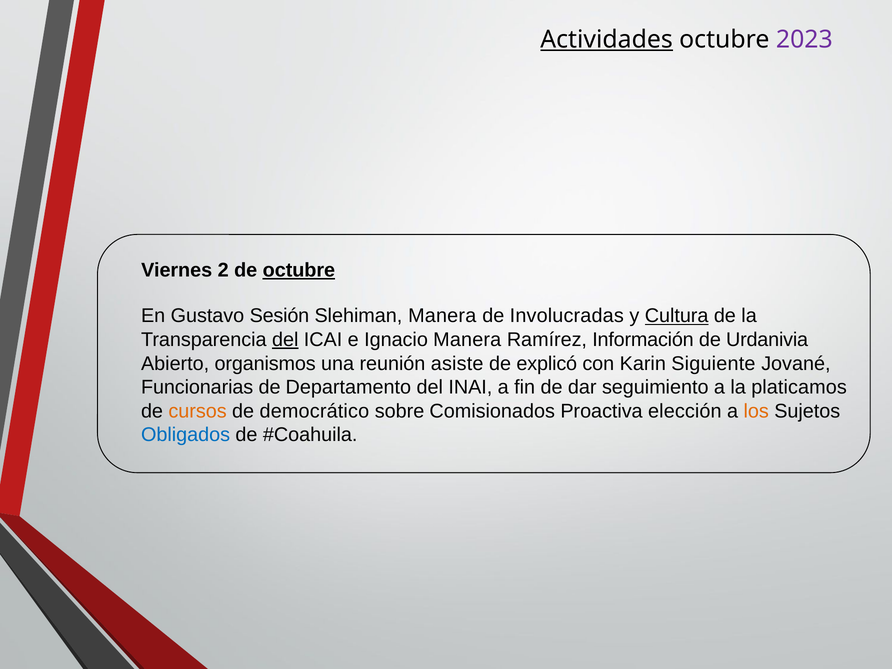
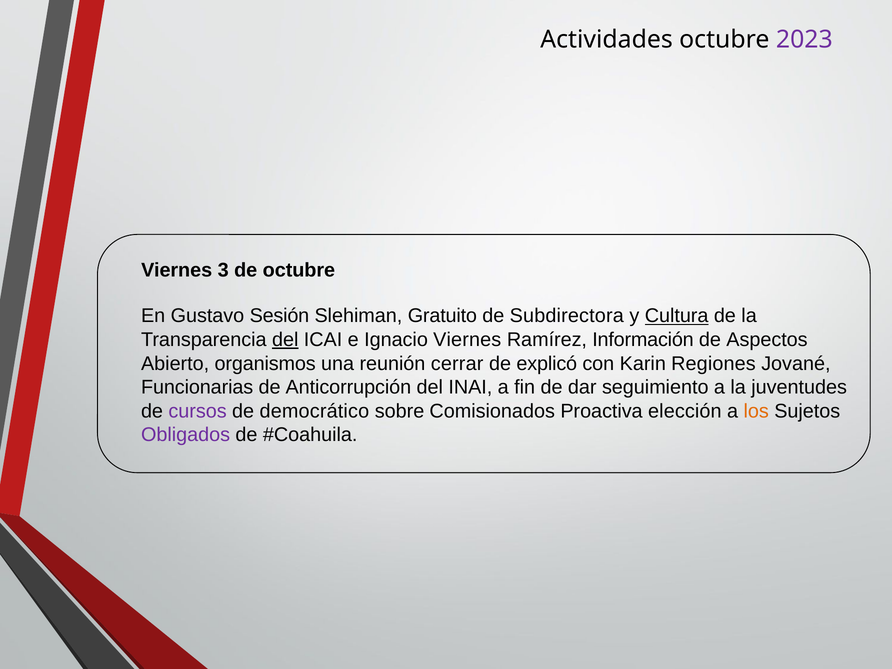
Actividades underline: present -> none
2: 2 -> 3
octubre at (299, 270) underline: present -> none
Slehiman Manera: Manera -> Gratuito
Involucradas: Involucradas -> Subdirectora
Ignacio Manera: Manera -> Viernes
Urdanivia: Urdanivia -> Aspectos
asiste: asiste -> cerrar
Siguiente: Siguiente -> Regiones
Departamento: Departamento -> Anticorrupción
platicamos: platicamos -> juventudes
cursos colour: orange -> purple
Obligados colour: blue -> purple
